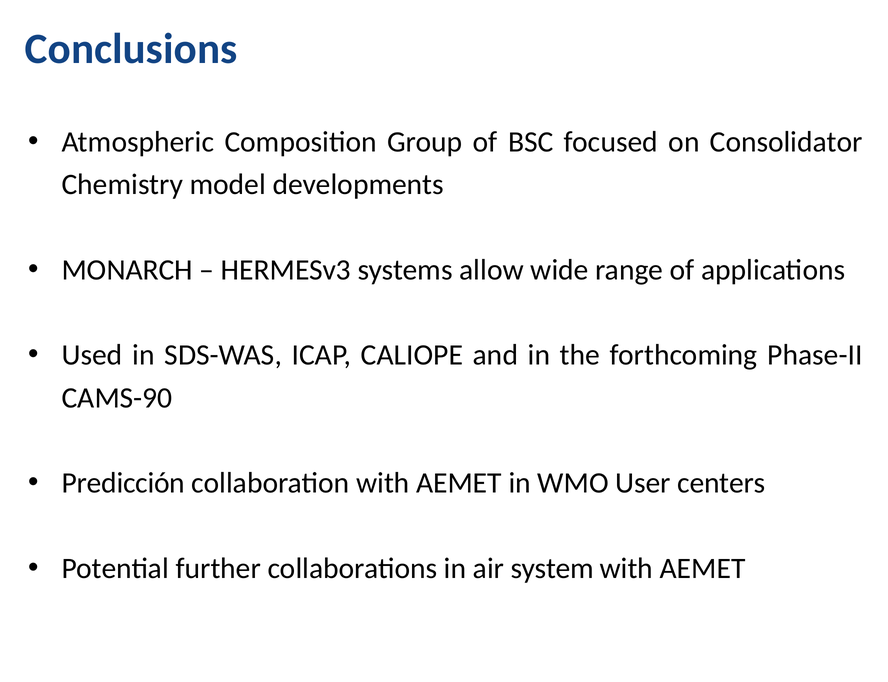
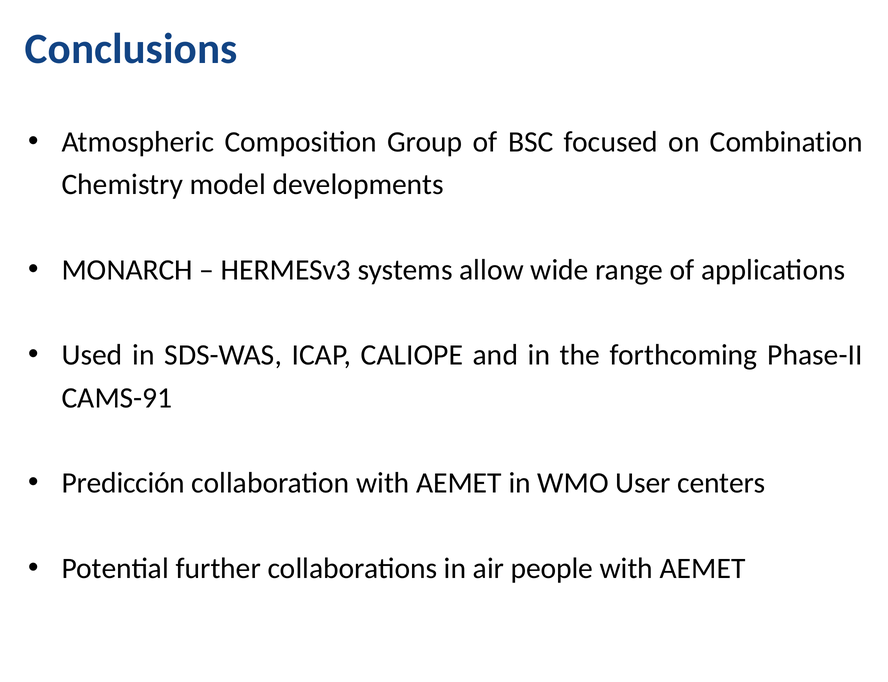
Consolidator: Consolidator -> Combination
CAMS-90: CAMS-90 -> CAMS-91
system: system -> people
